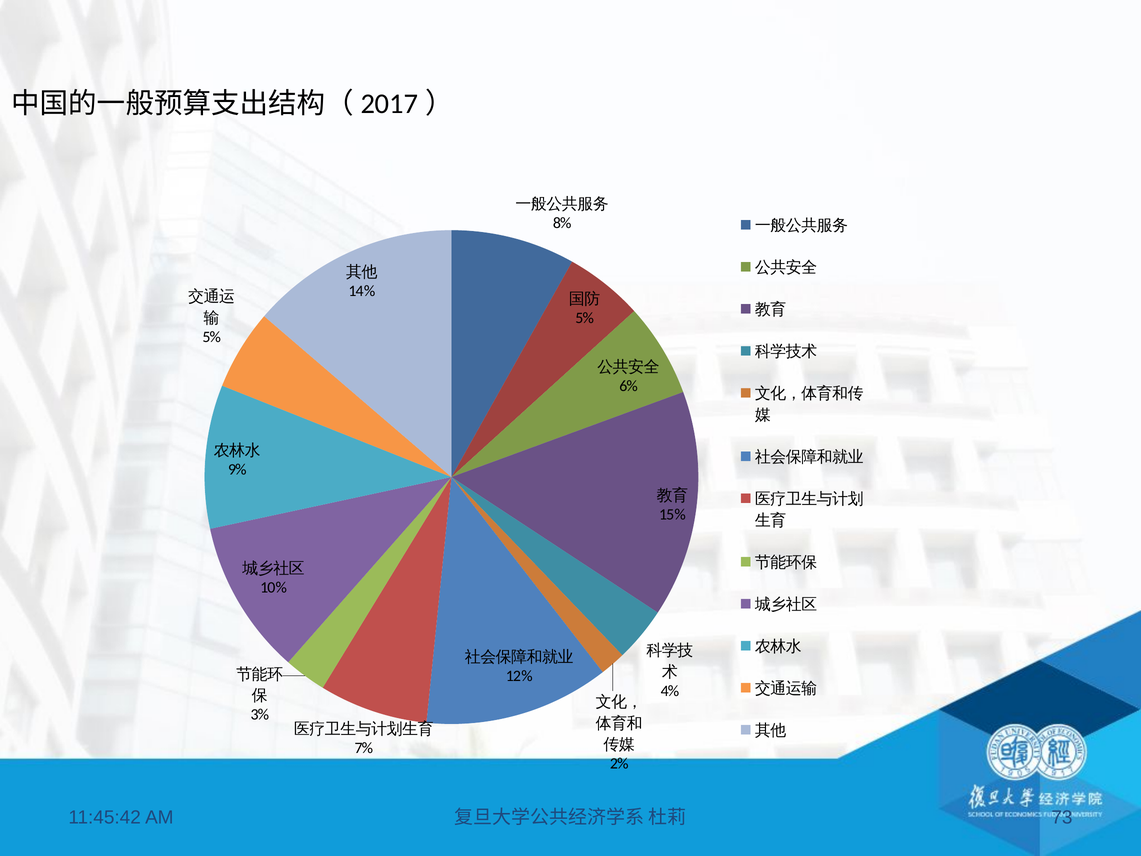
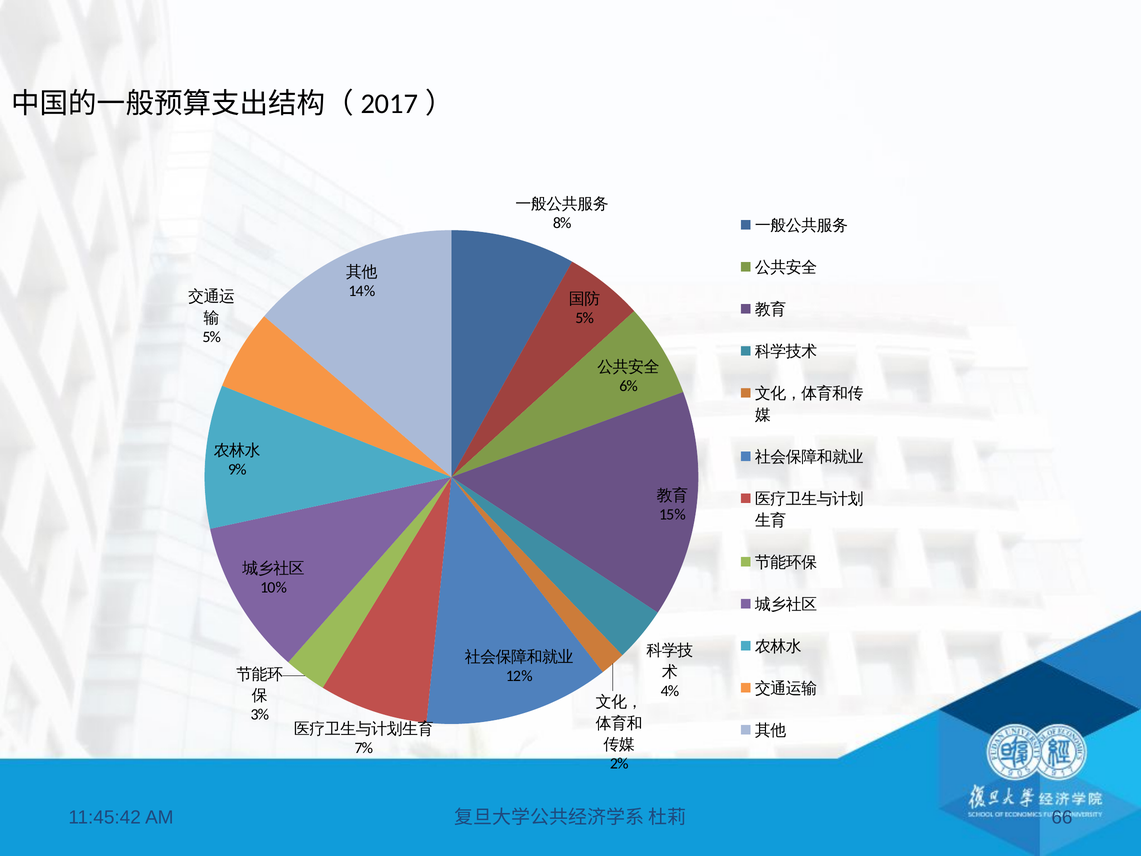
73: 73 -> 66
